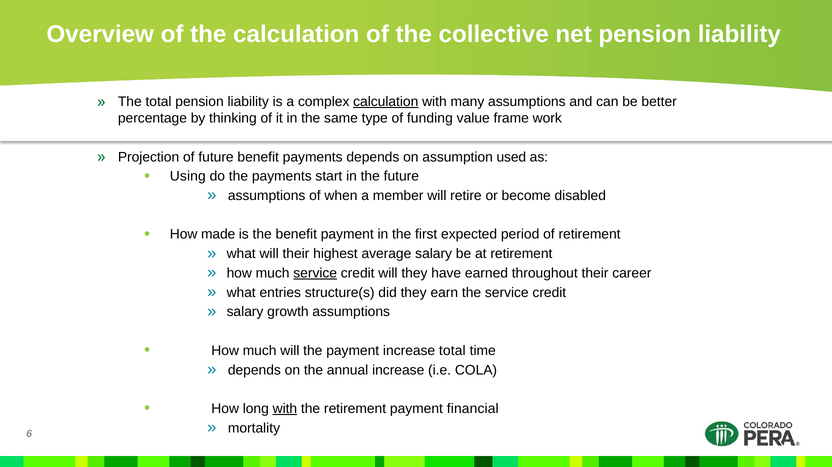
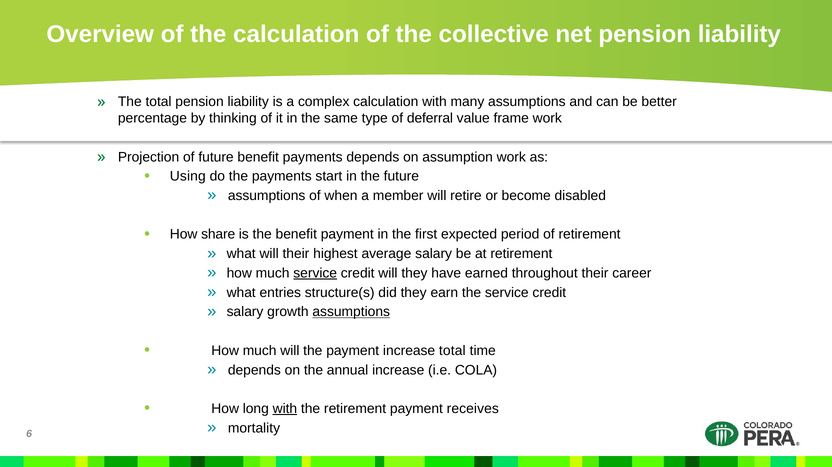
calculation at (386, 102) underline: present -> none
funding: funding -> deferral
assumption used: used -> work
made: made -> share
assumptions at (351, 312) underline: none -> present
financial: financial -> receives
